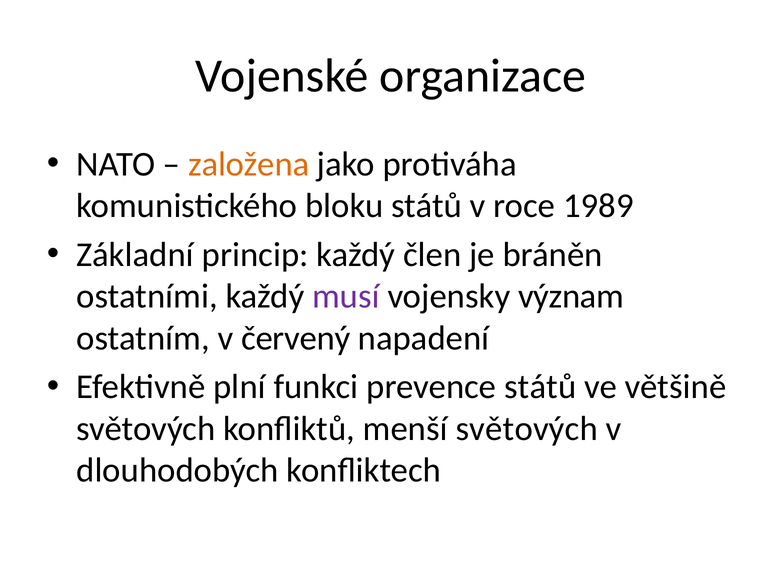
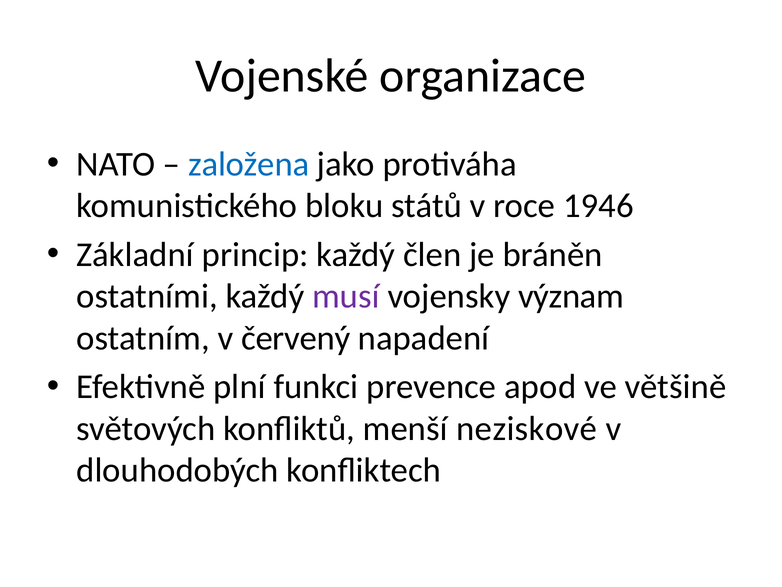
založena colour: orange -> blue
1989: 1989 -> 1946
prevence států: států -> apod
menší světových: světových -> neziskové
